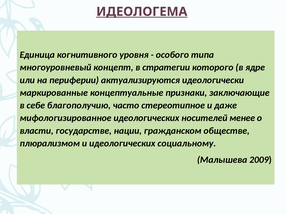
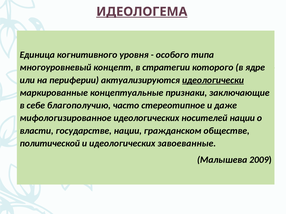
идеологически underline: none -> present
носителей менее: менее -> нации
плюрализмом: плюрализмом -> политической
социальному: социальному -> завоеванные
